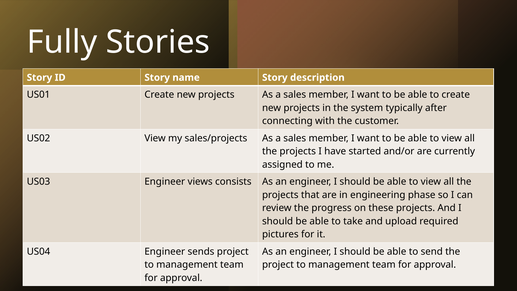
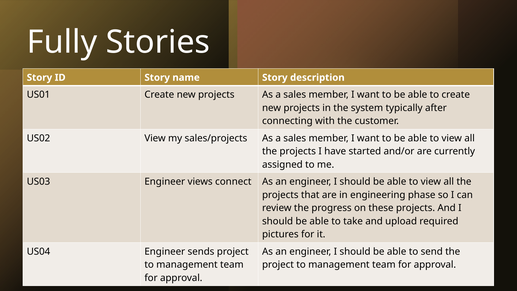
consists: consists -> connect
